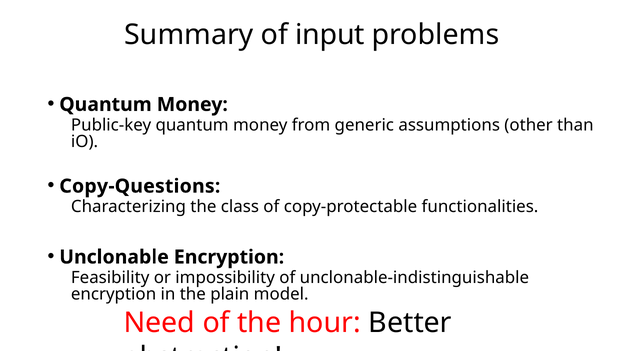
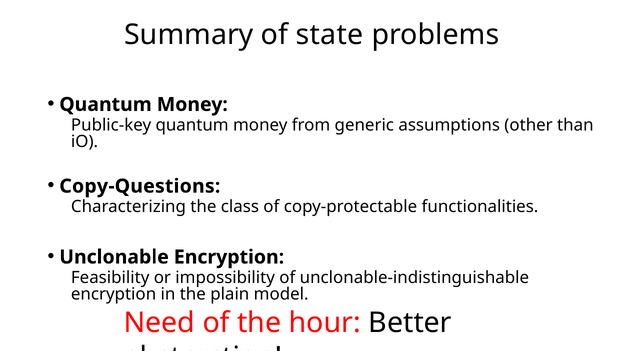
input: input -> state
